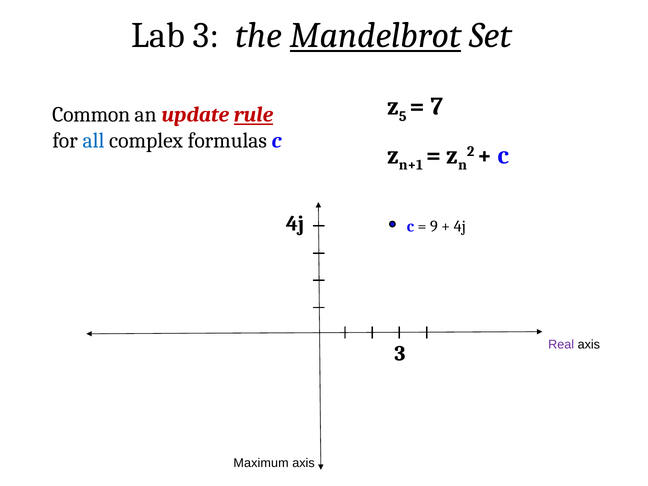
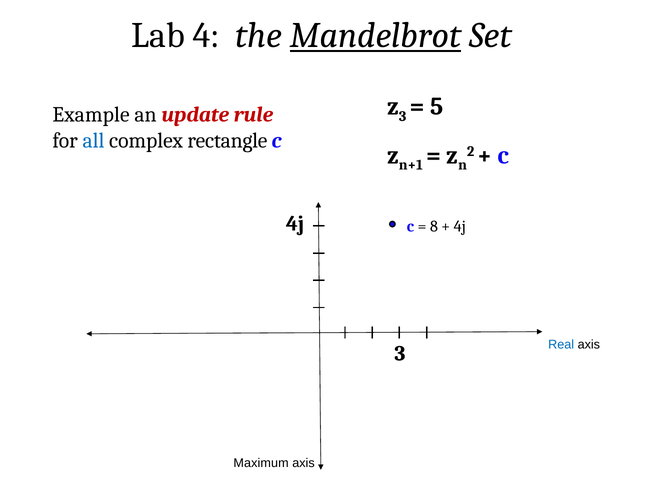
Lab 3: 3 -> 4
5 at (403, 116): 5 -> 3
7: 7 -> 5
Common: Common -> Example
rule underline: present -> none
formulas: formulas -> rectangle
9: 9 -> 8
Real colour: purple -> blue
